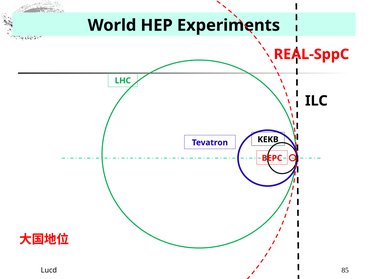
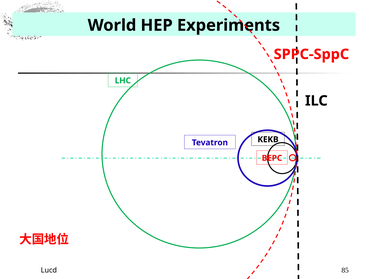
REAL-SppC: REAL-SppC -> SPPC-SppC
